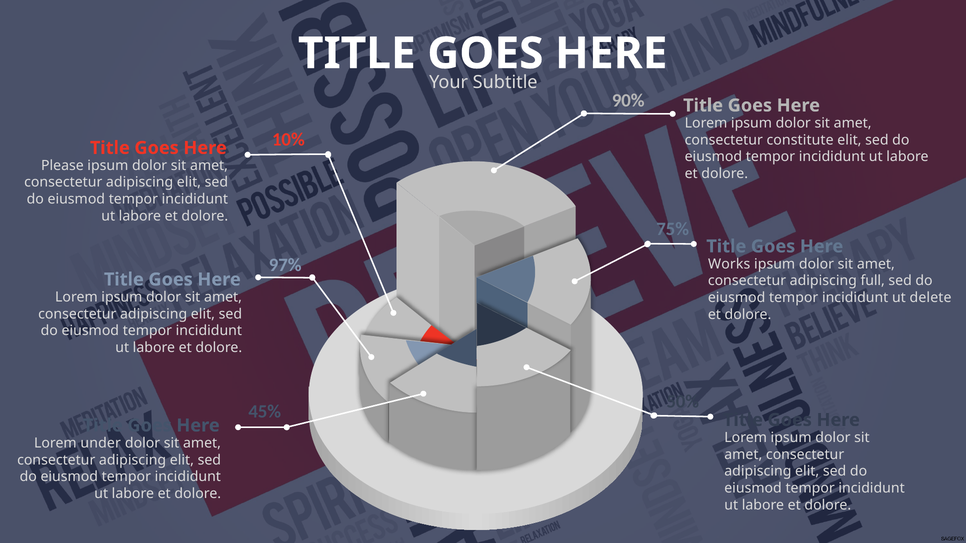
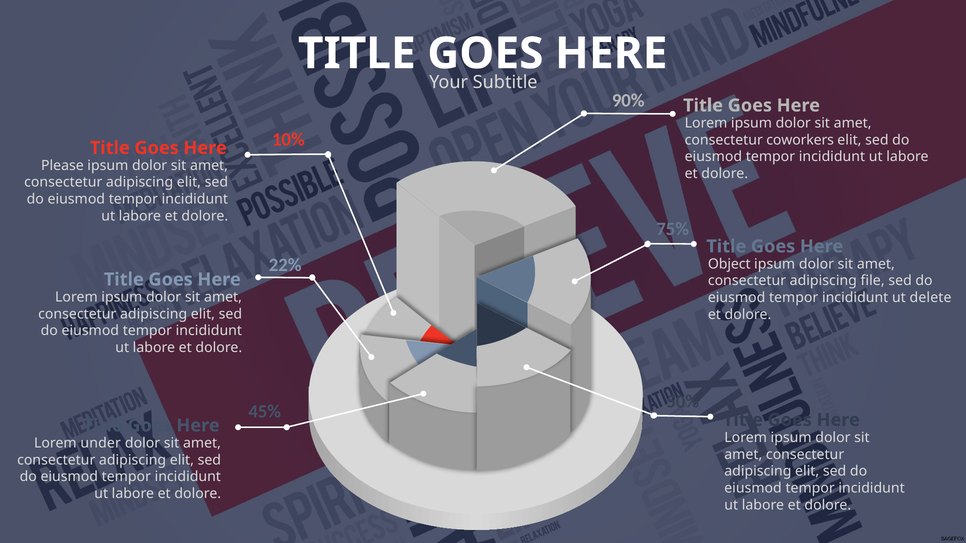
constitute: constitute -> coworkers
97%: 97% -> 22%
Works: Works -> Object
full: full -> file
